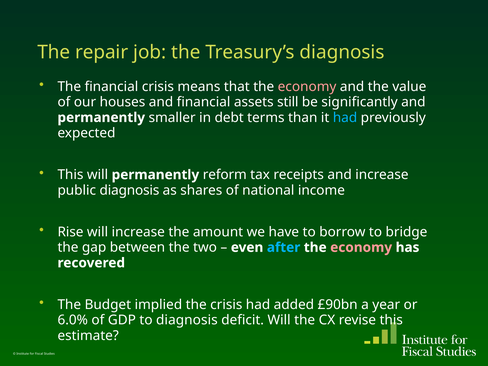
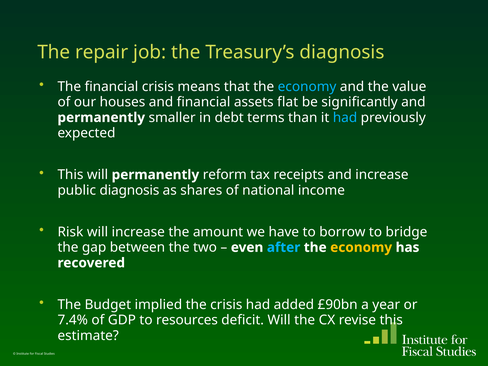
economy at (307, 87) colour: pink -> light blue
still: still -> flat
Rise: Rise -> Risk
economy at (361, 247) colour: pink -> yellow
6.0%: 6.0% -> 7.4%
to diagnosis: diagnosis -> resources
